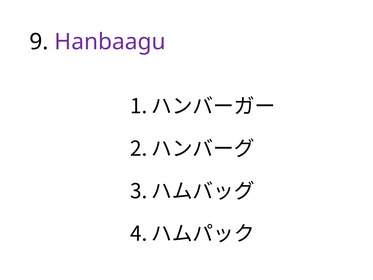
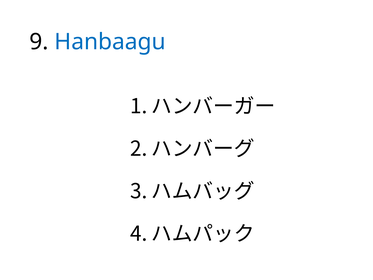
Hanbaagu colour: purple -> blue
